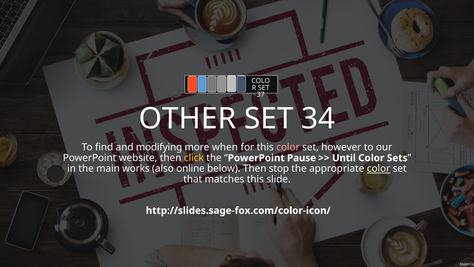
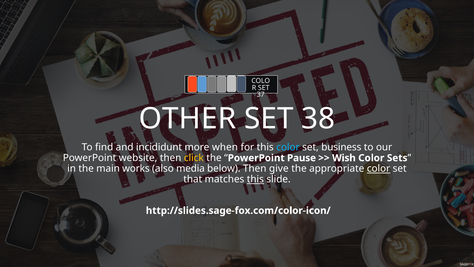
34: 34 -> 38
modifying: modifying -> incididunt
color at (288, 147) colour: pink -> light blue
however: however -> business
Until: Until -> Wish
online: online -> media
stop: stop -> give
this at (255, 179) underline: none -> present
